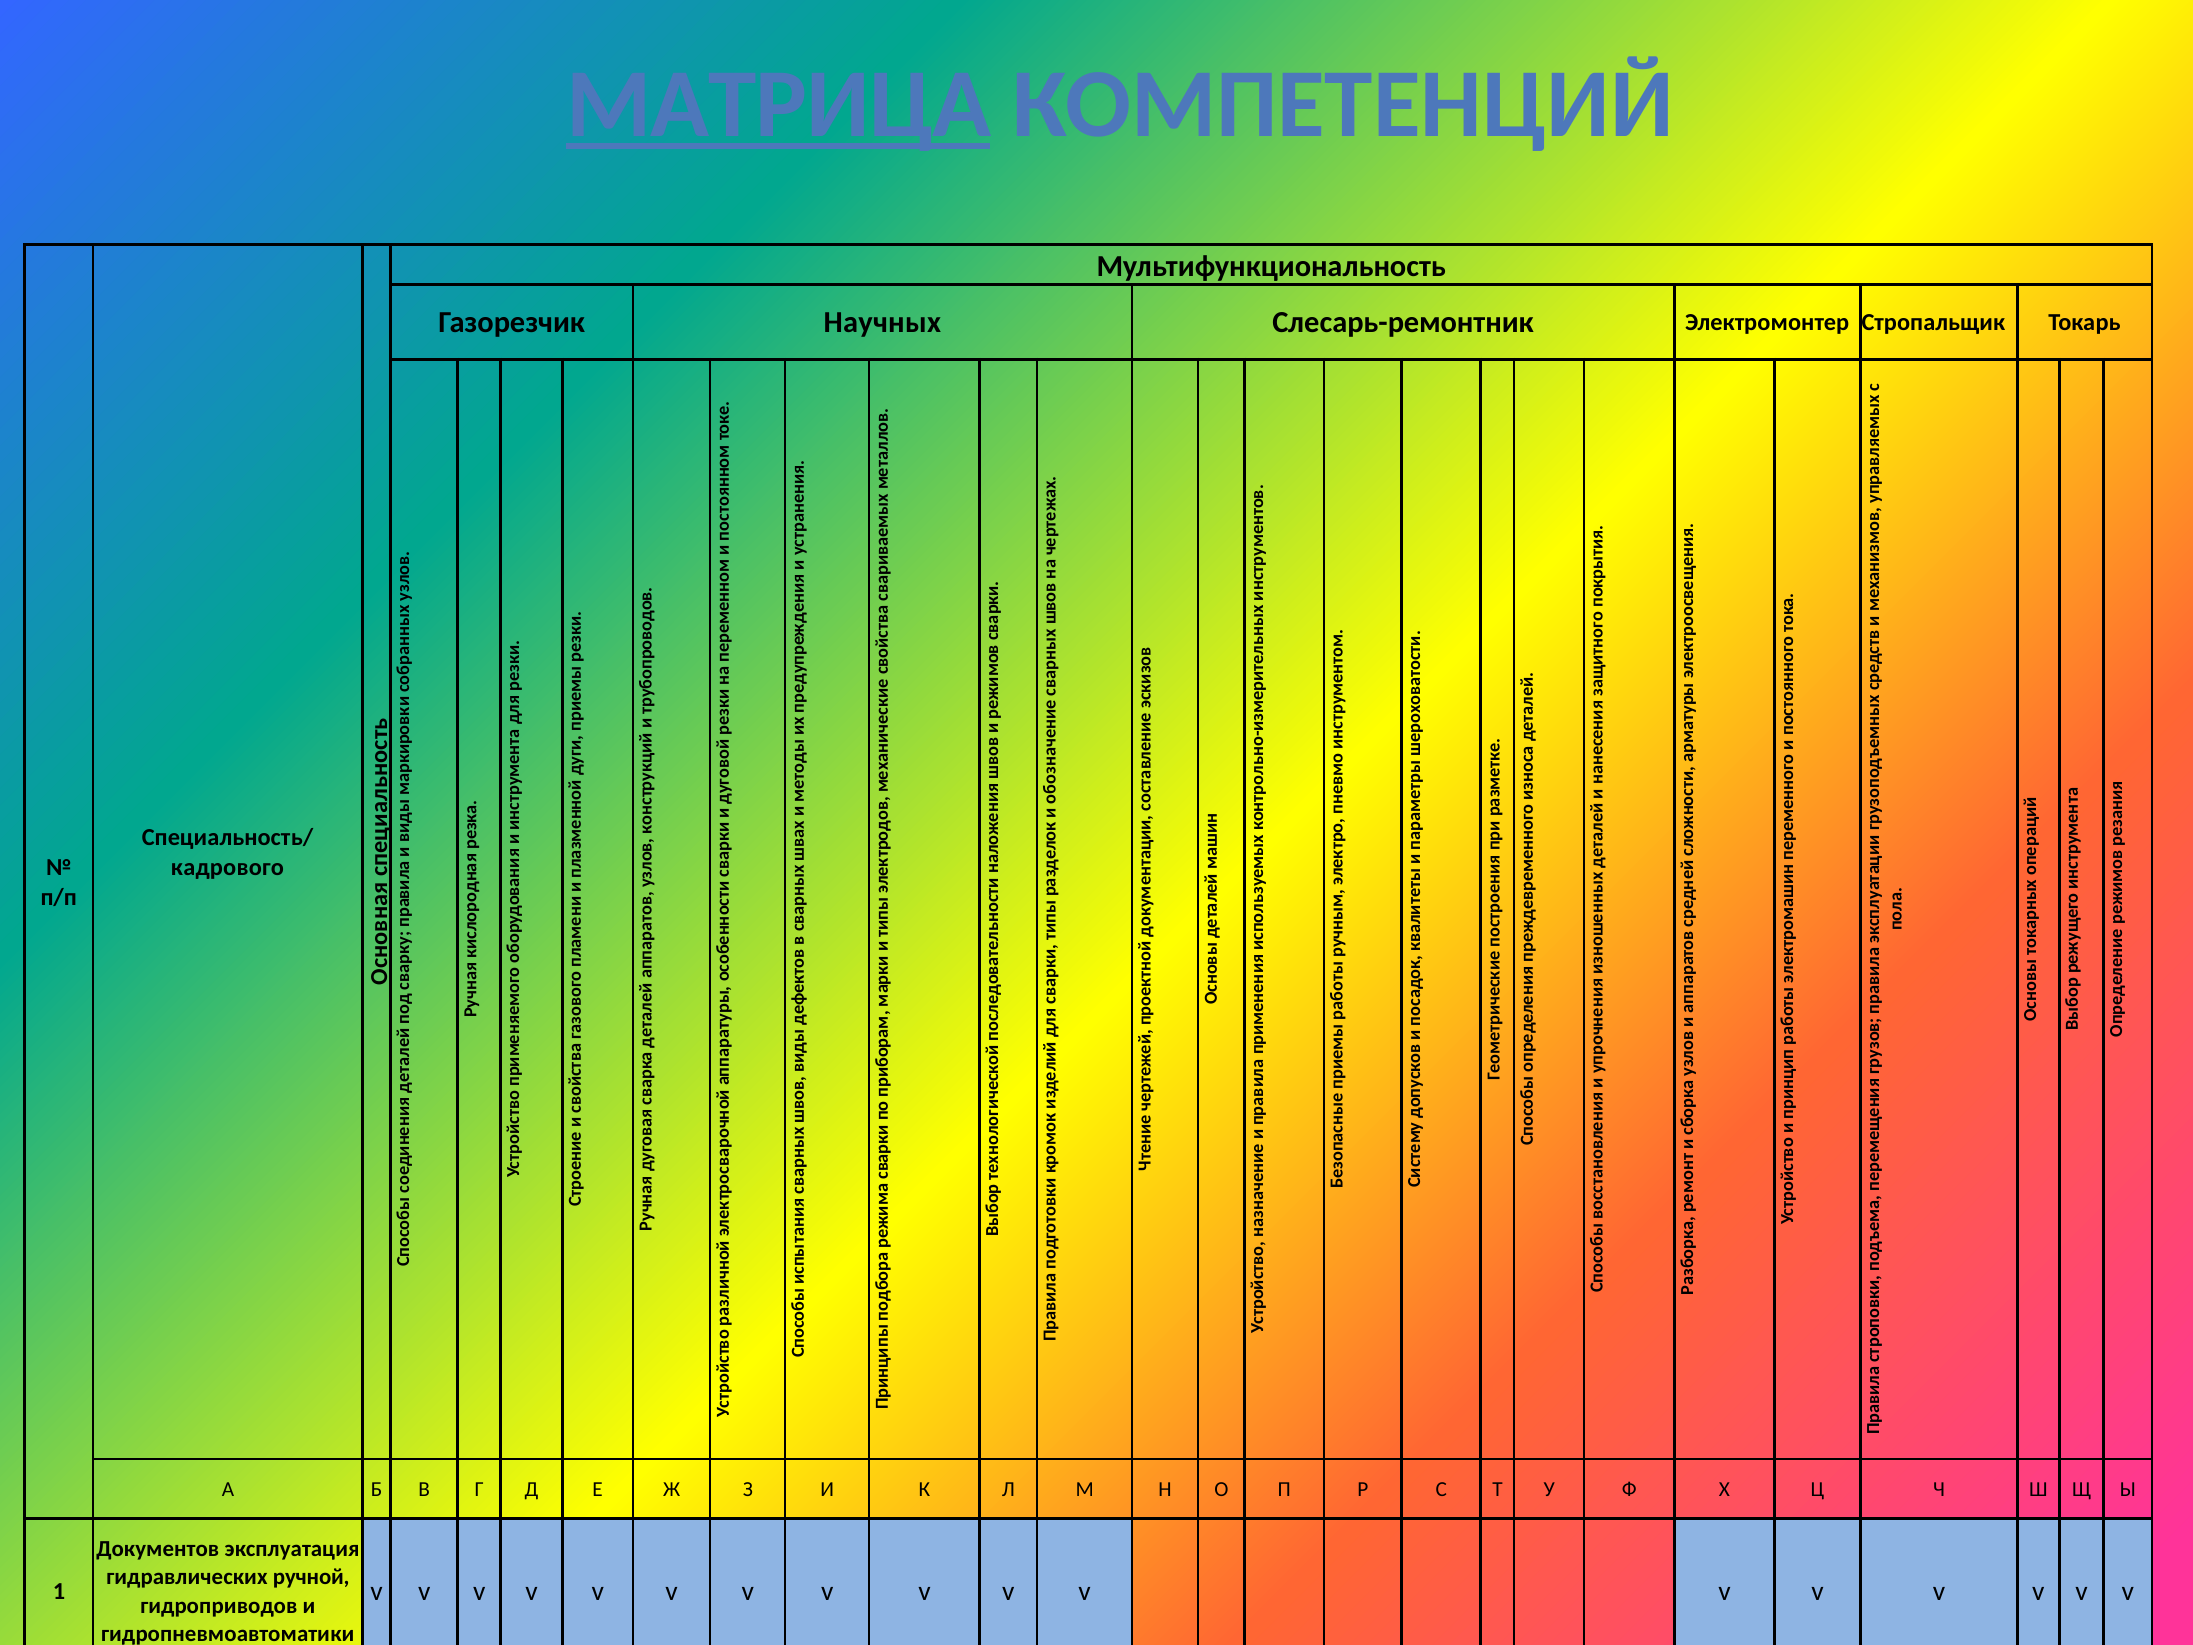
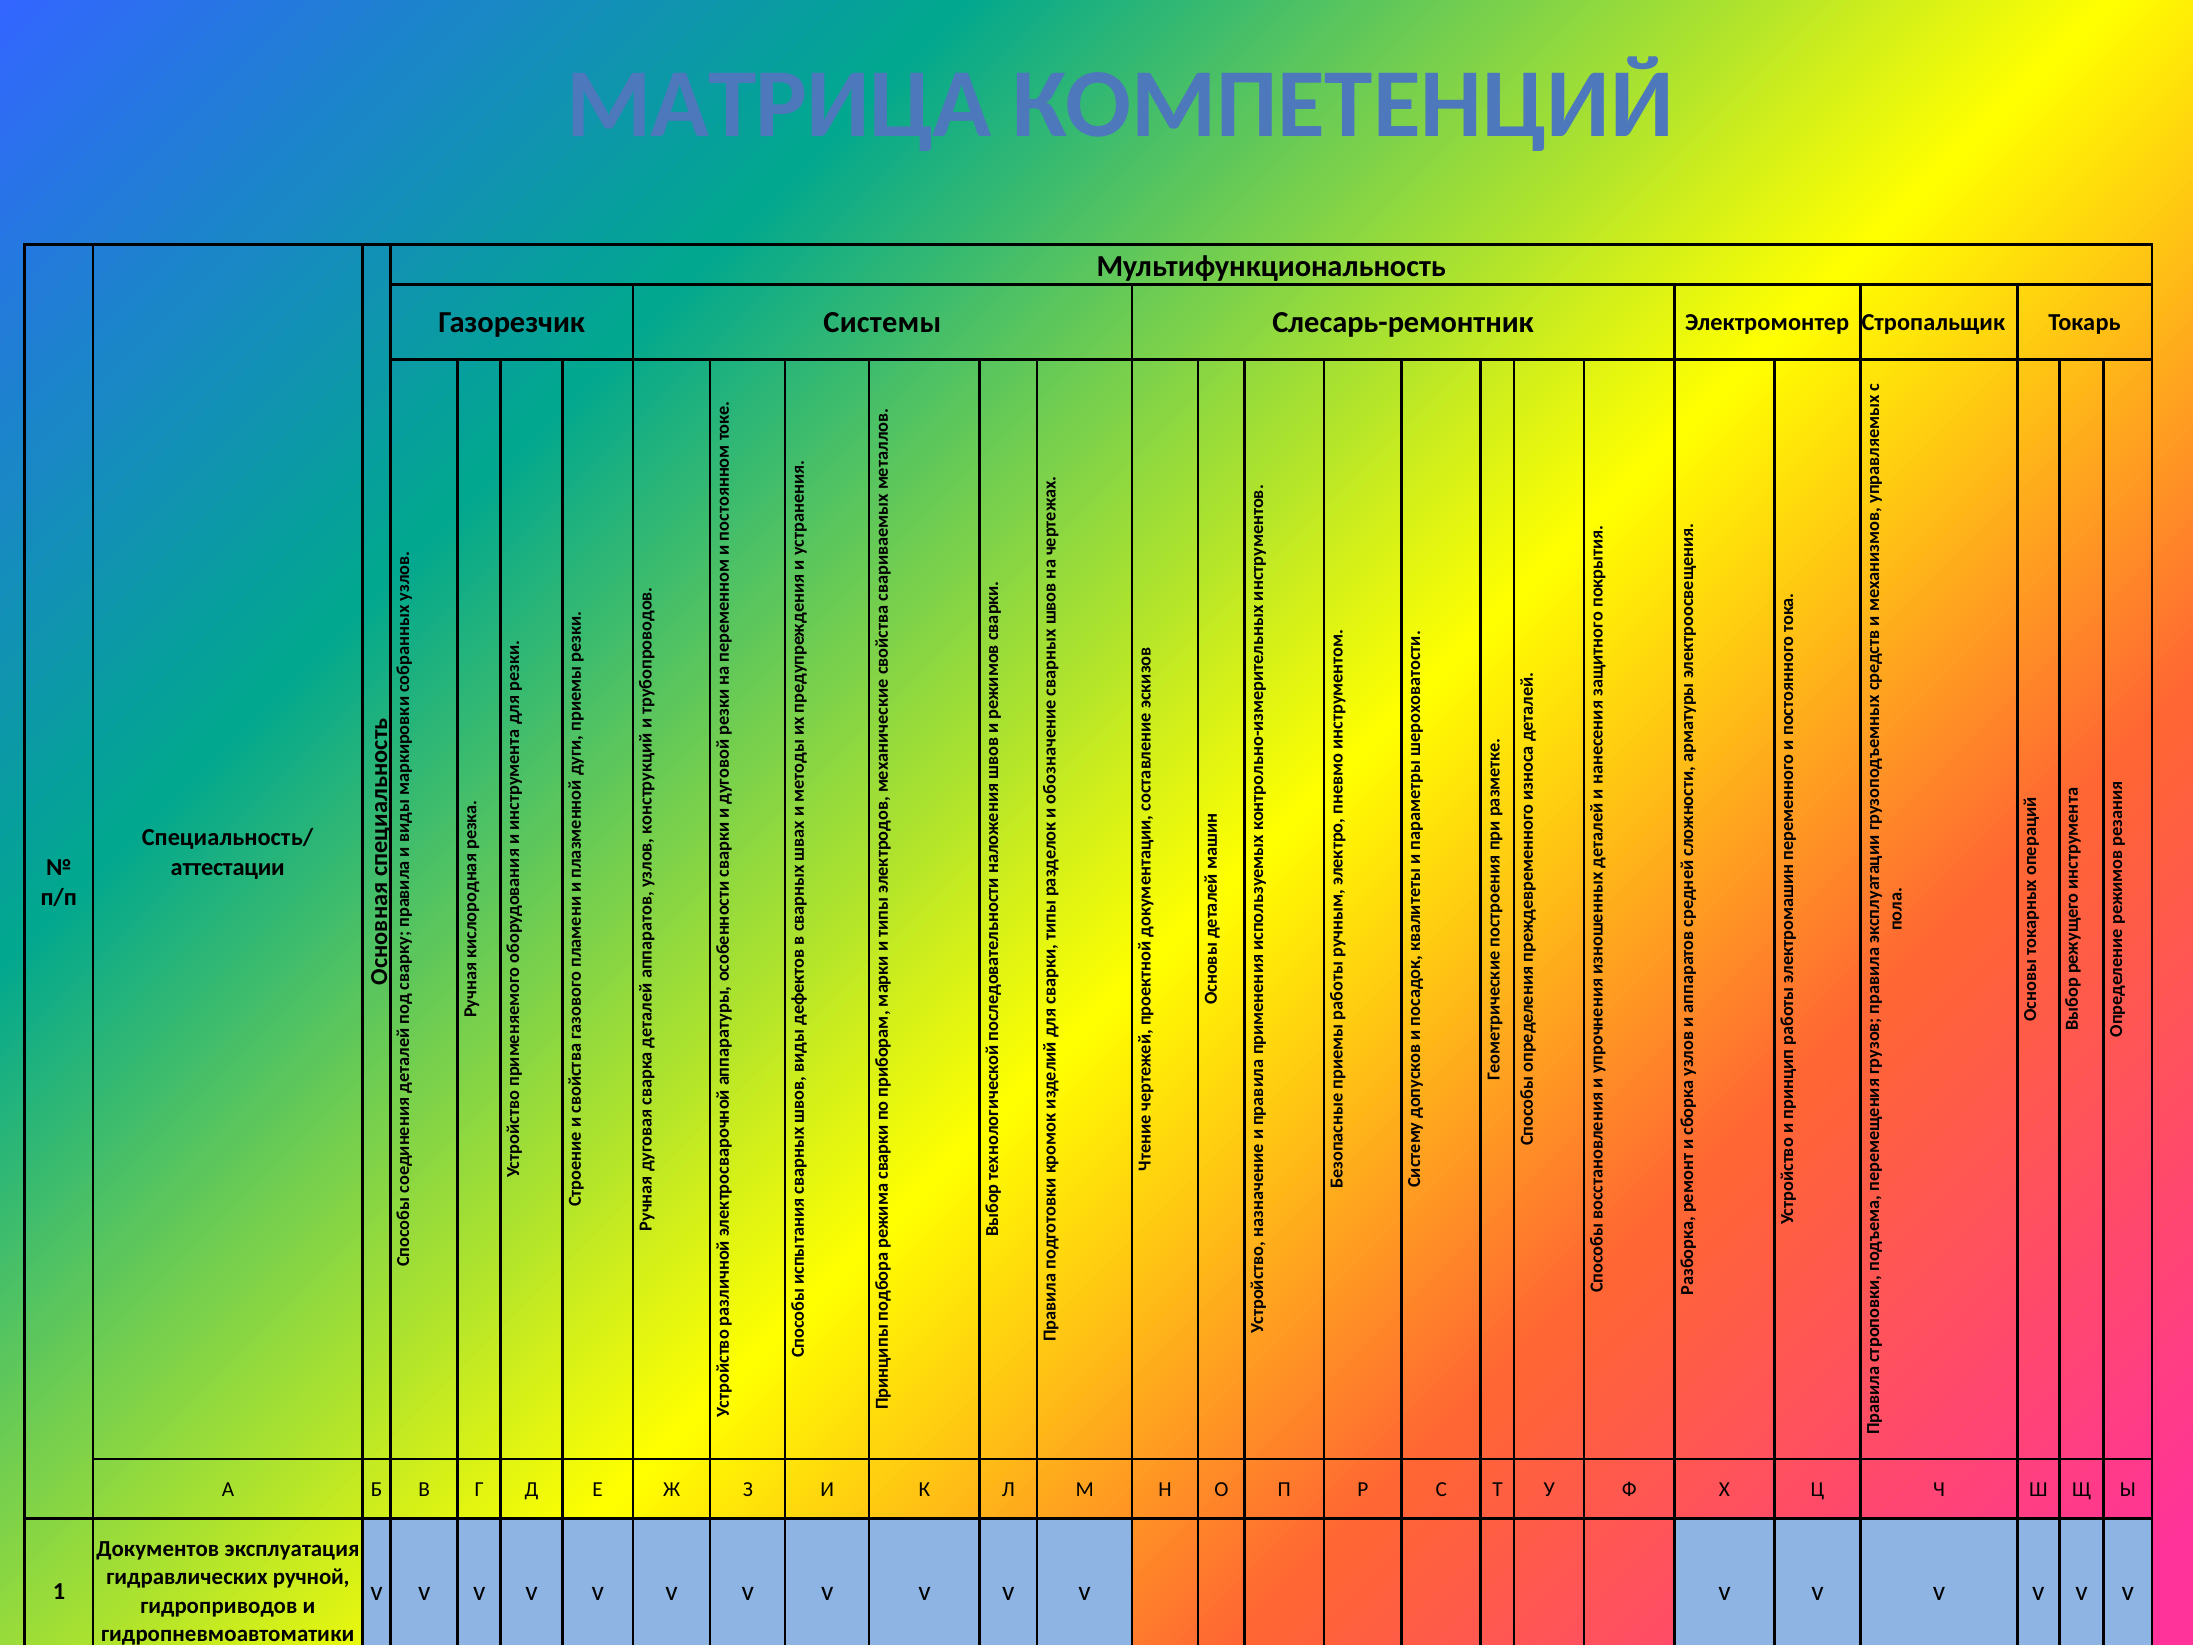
МАТРИЦА underline: present -> none
Научных: Научных -> Системы
кадрового: кадрового -> аттестации
